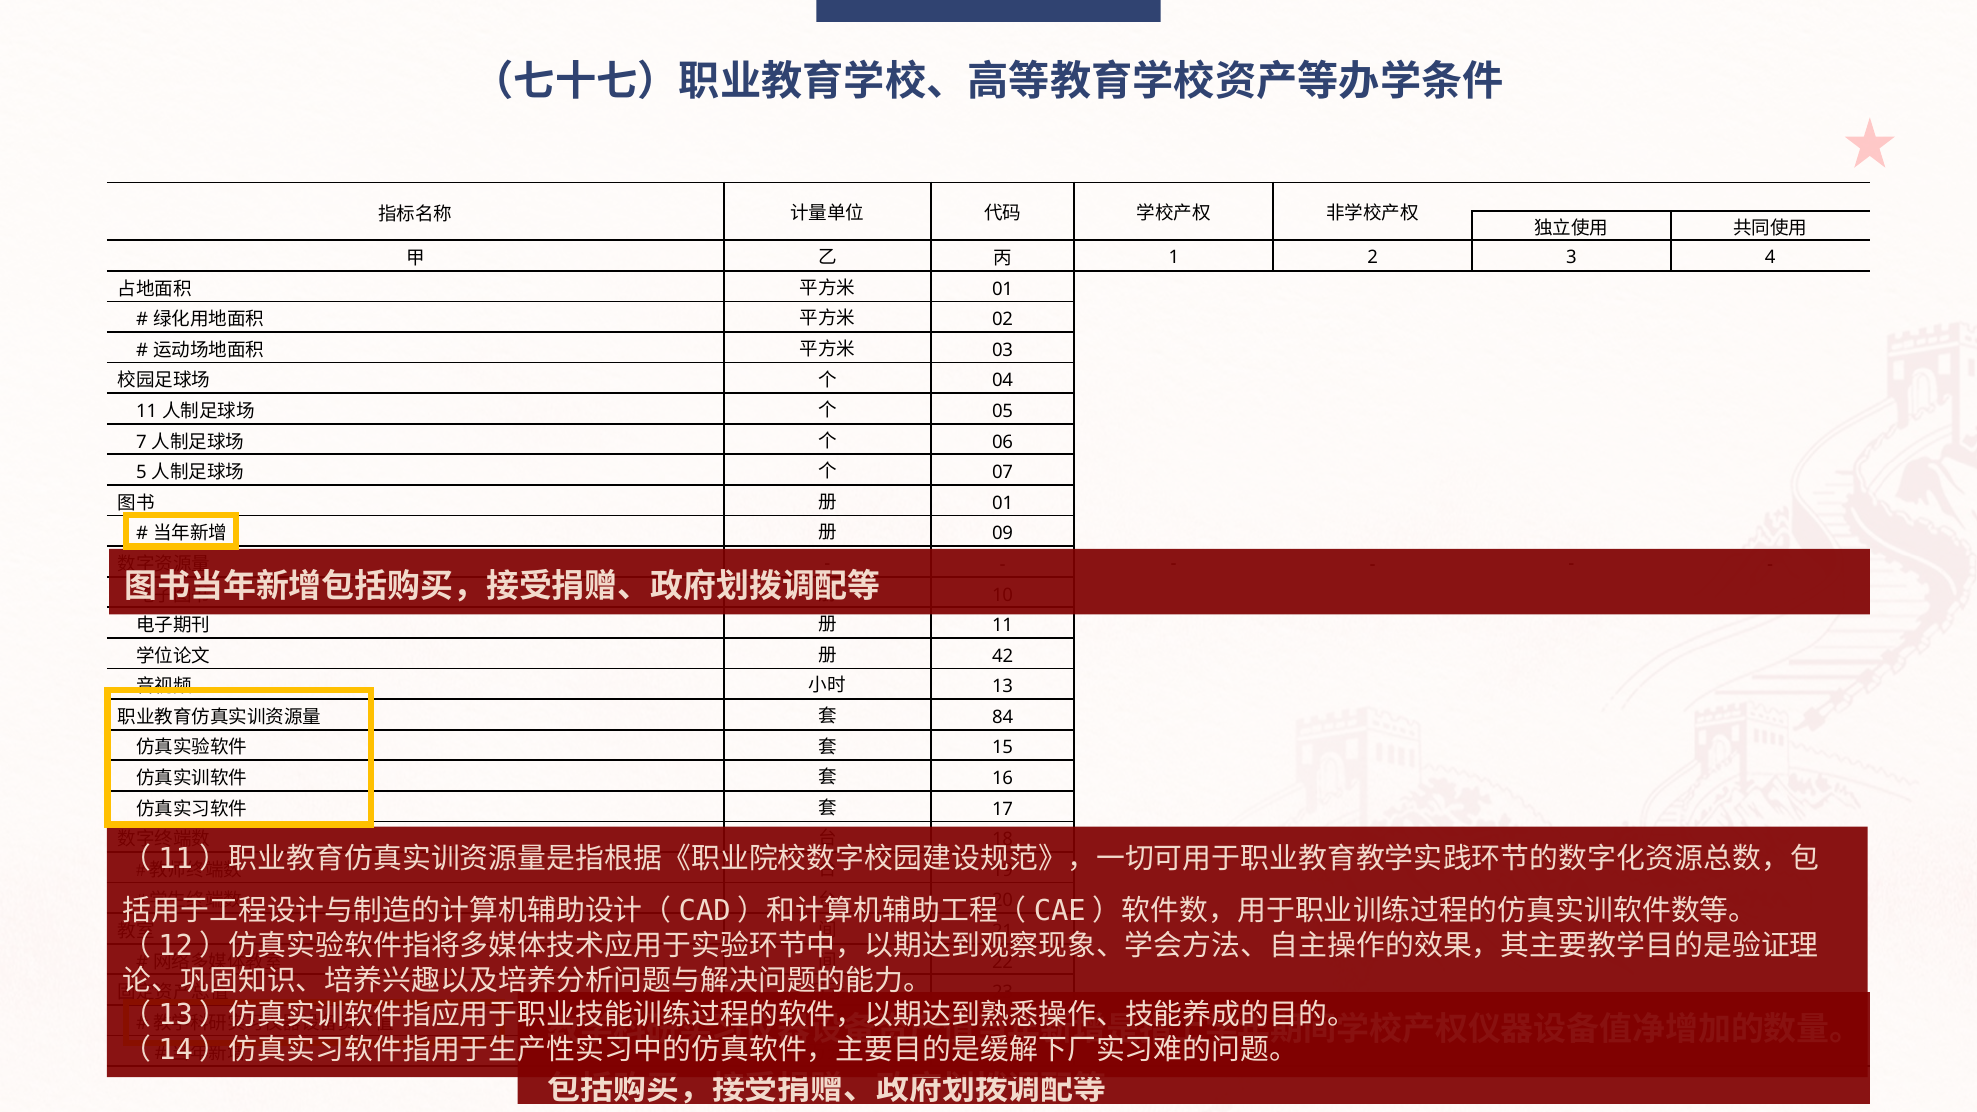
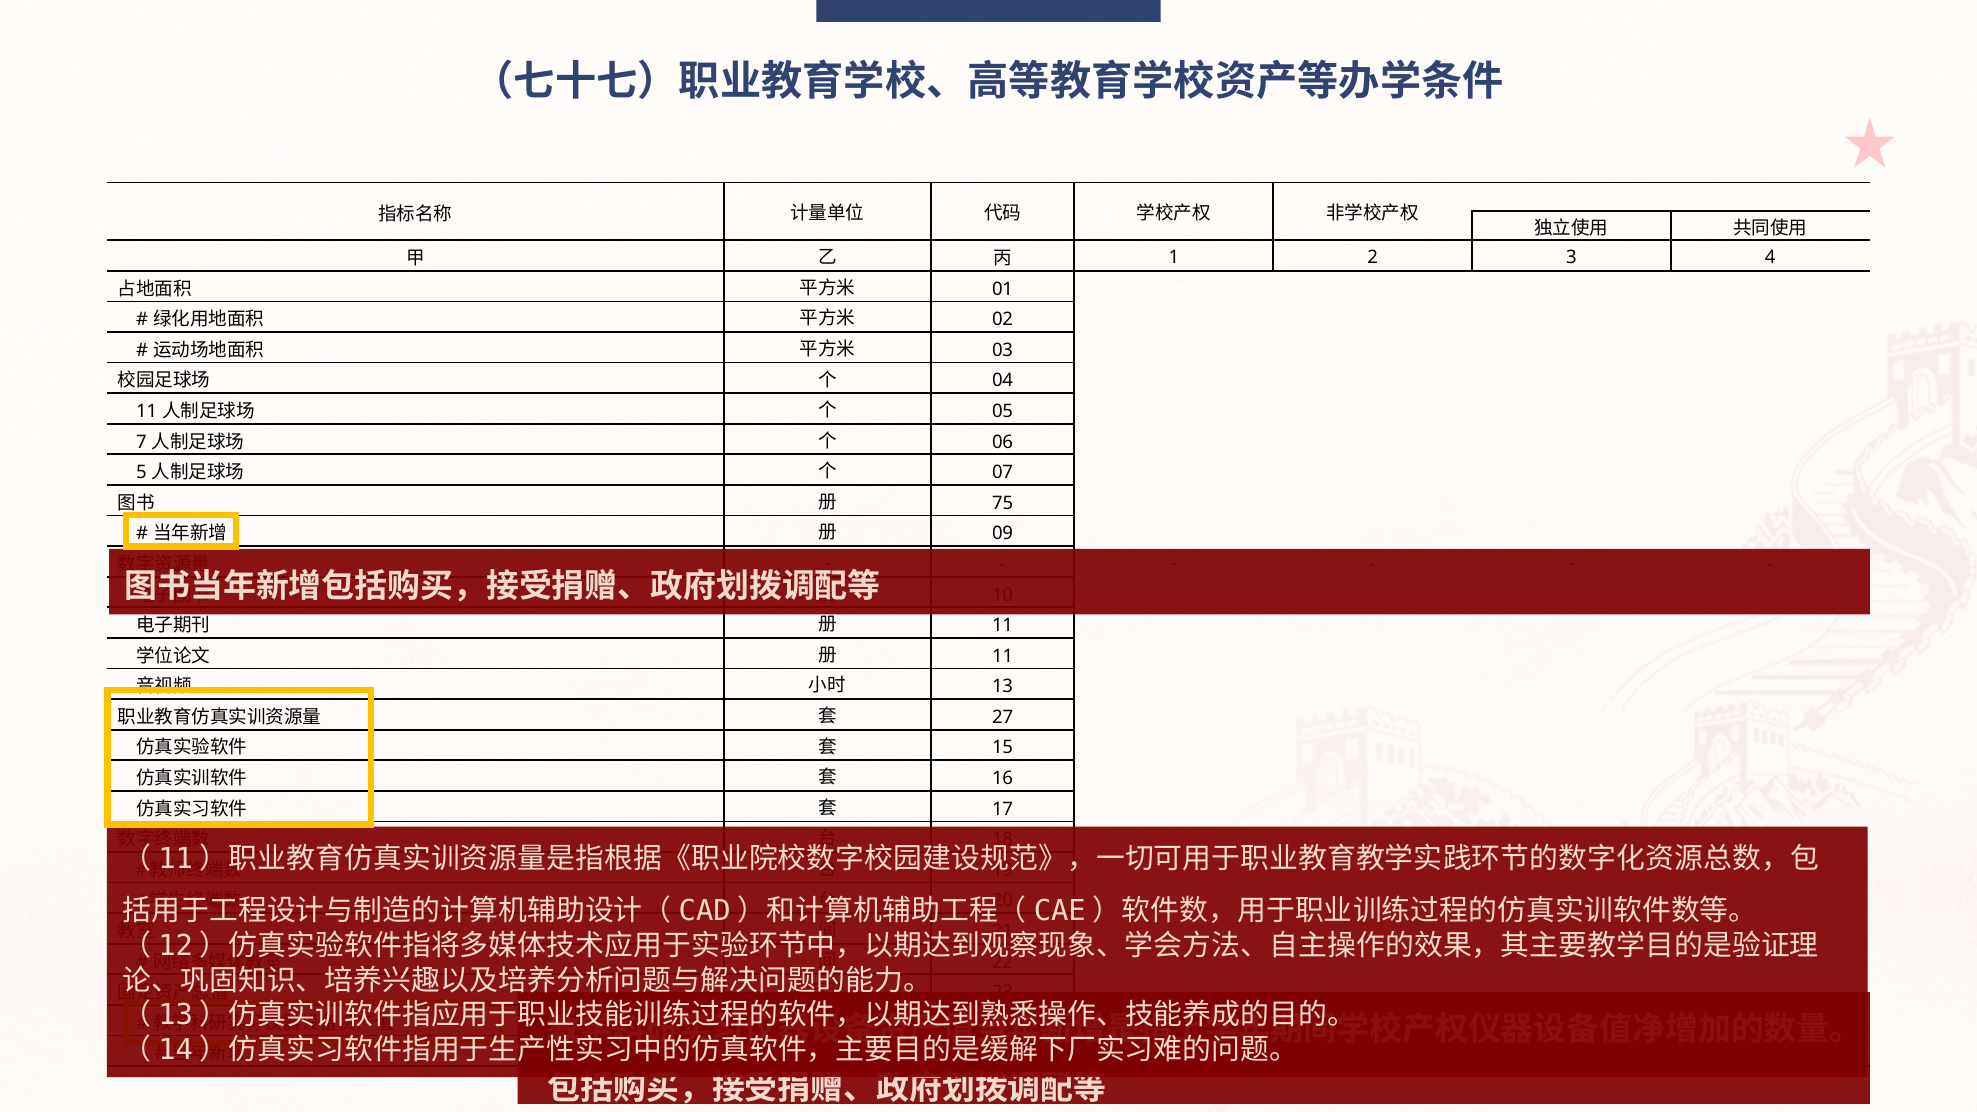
01 at (1003, 503): 01 -> 75
42 at (1003, 656): 42 -> 11
84: 84 -> 27
